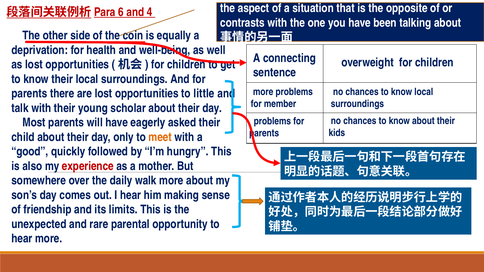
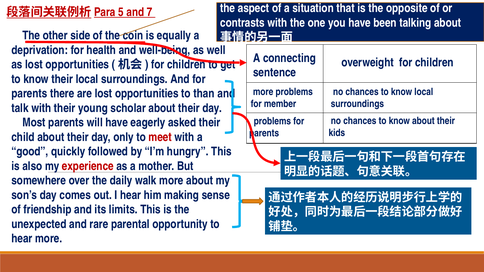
6: 6 -> 5
4: 4 -> 7
little: little -> than
meet colour: orange -> red
